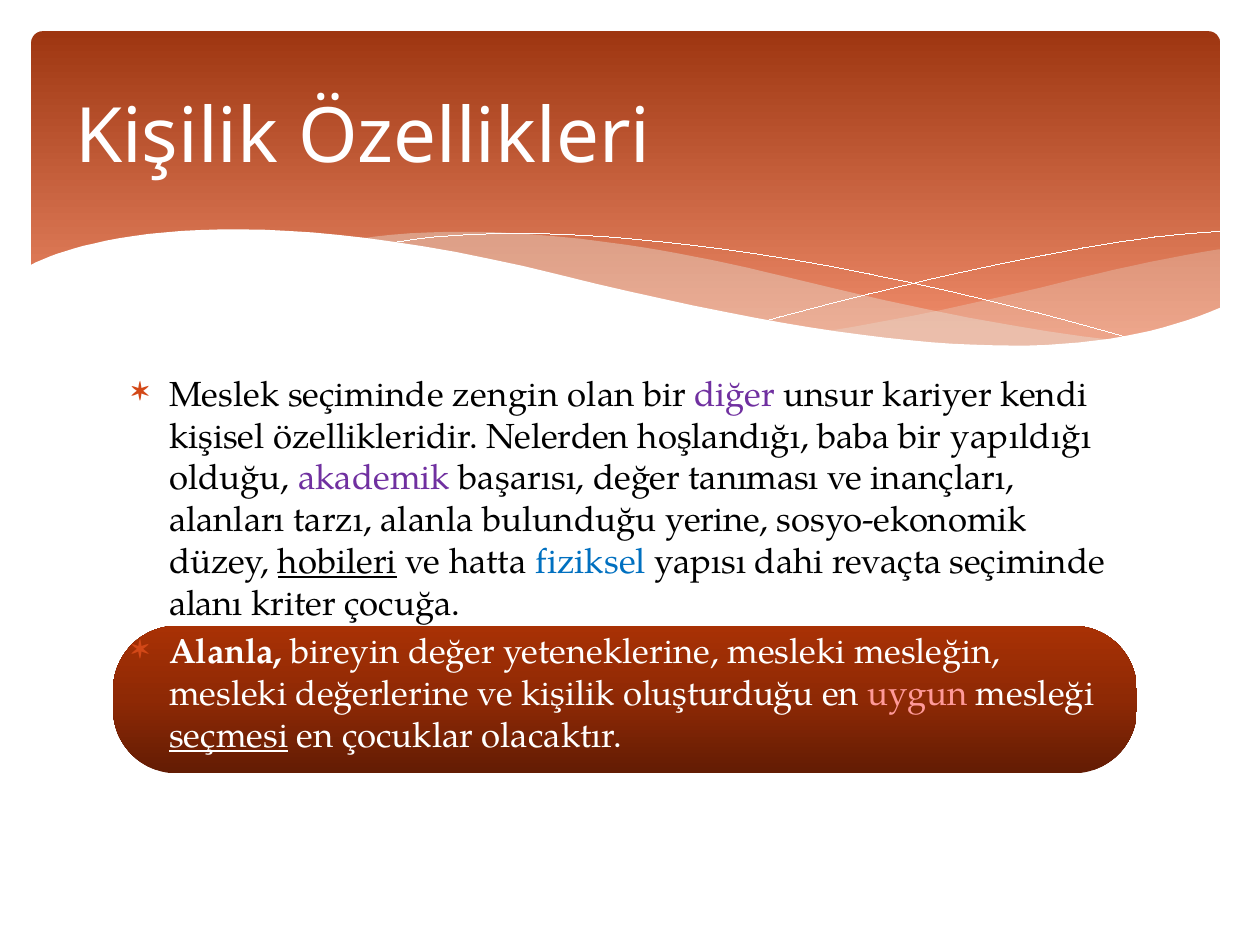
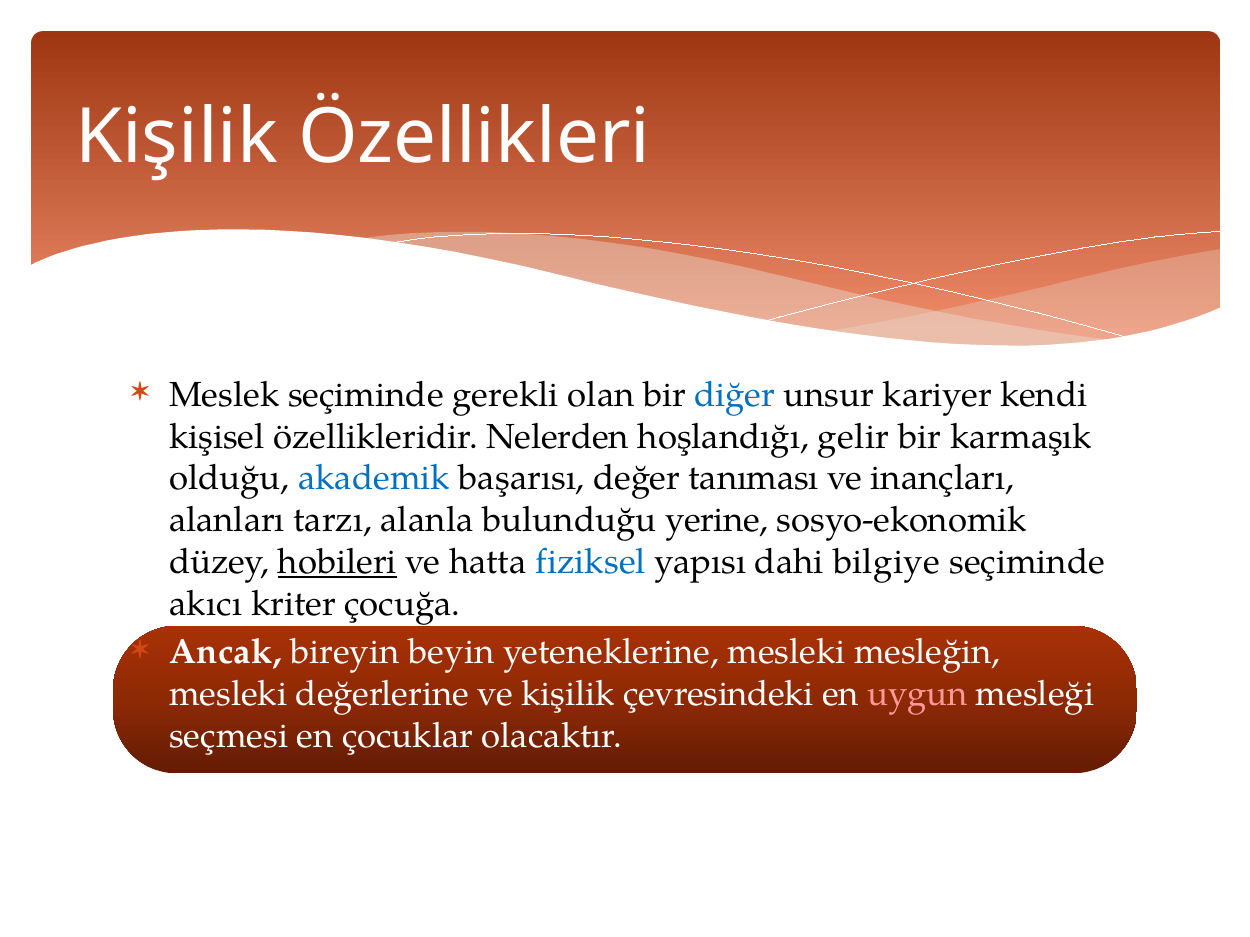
zengin: zengin -> gerekli
diğer colour: purple -> blue
baba: baba -> gelir
yapıldığı: yapıldığı -> karmaşık
akademik colour: purple -> blue
revaçta: revaçta -> bilgiye
alanı: alanı -> akıcı
Alanla at (226, 653): Alanla -> Ancak
bireyin değer: değer -> beyin
oluşturduğu: oluşturduğu -> çevresindeki
seçmesi underline: present -> none
